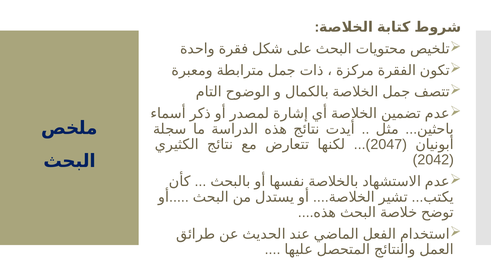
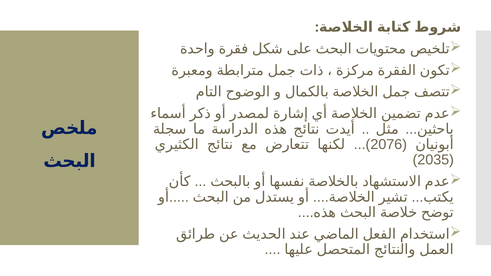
2047: 2047 -> 2076
2042: 2042 -> 2035
